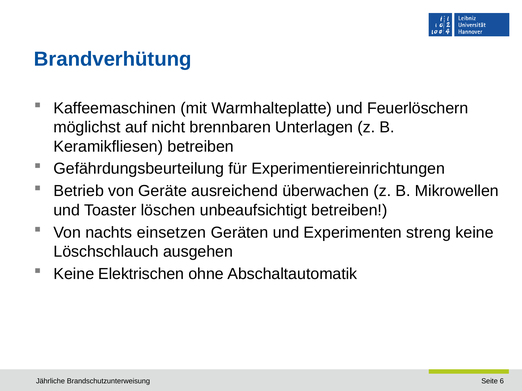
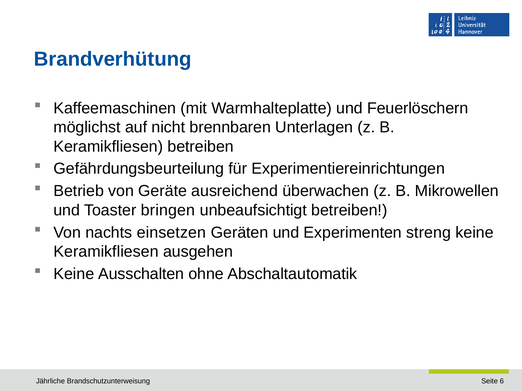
löschen: löschen -> bringen
Löschschlauch at (106, 252): Löschschlauch -> Keramikfliesen
Elektrischen: Elektrischen -> Ausschalten
